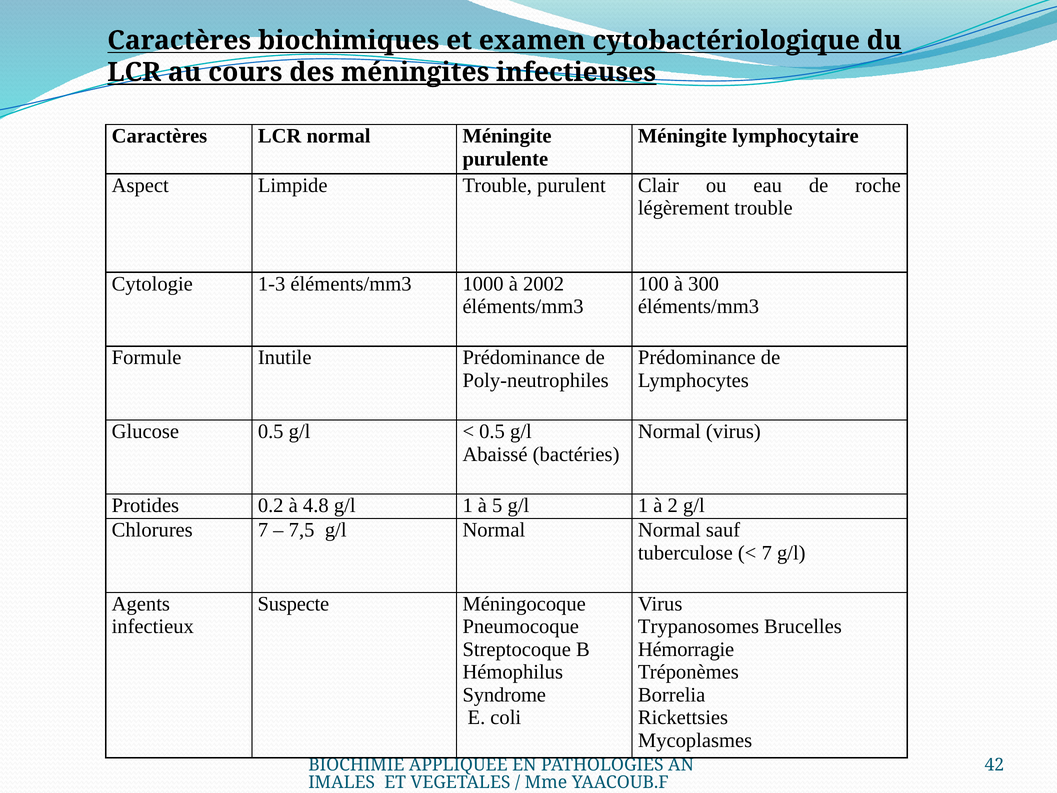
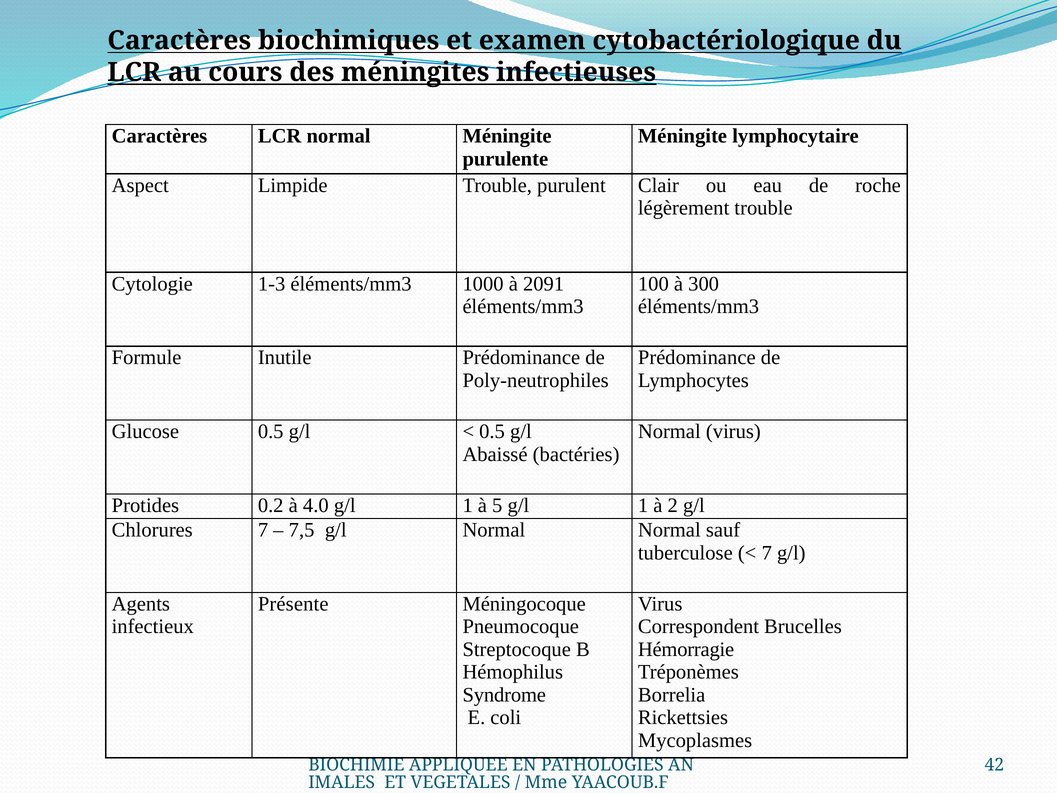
2002: 2002 -> 2091
4.8: 4.8 -> 4.0
Suspecte: Suspecte -> Présente
Trypanosomes: Trypanosomes -> Correspondent
